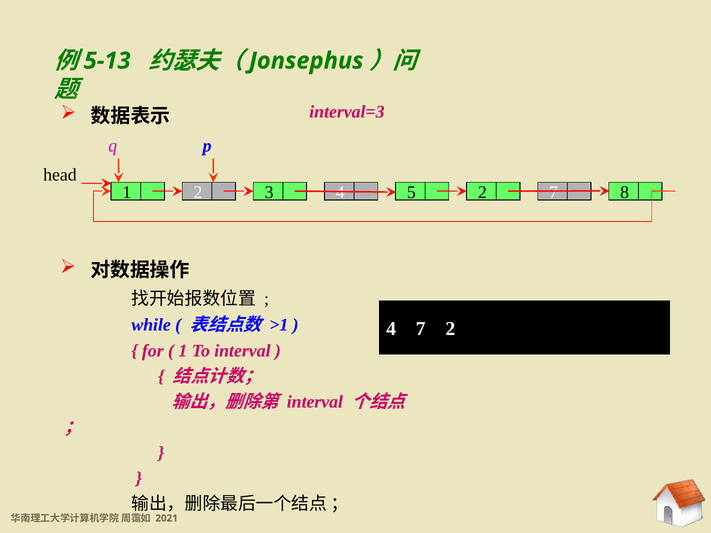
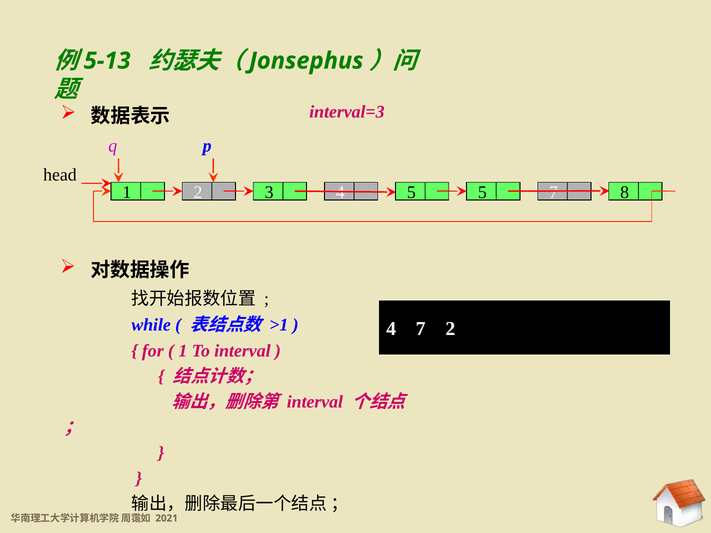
5 2: 2 -> 5
